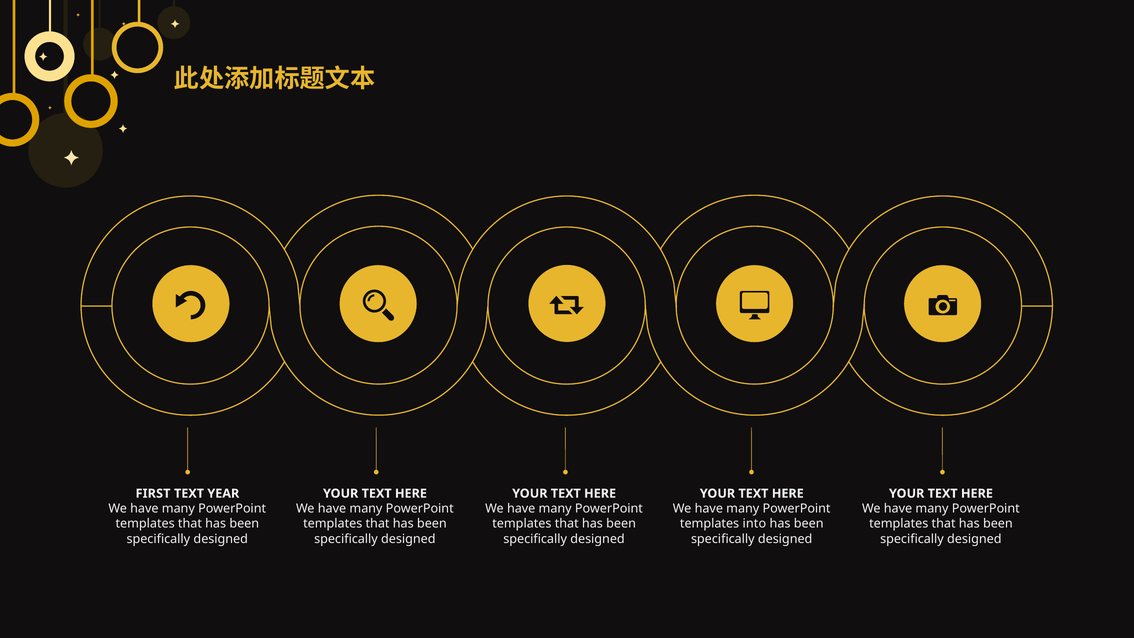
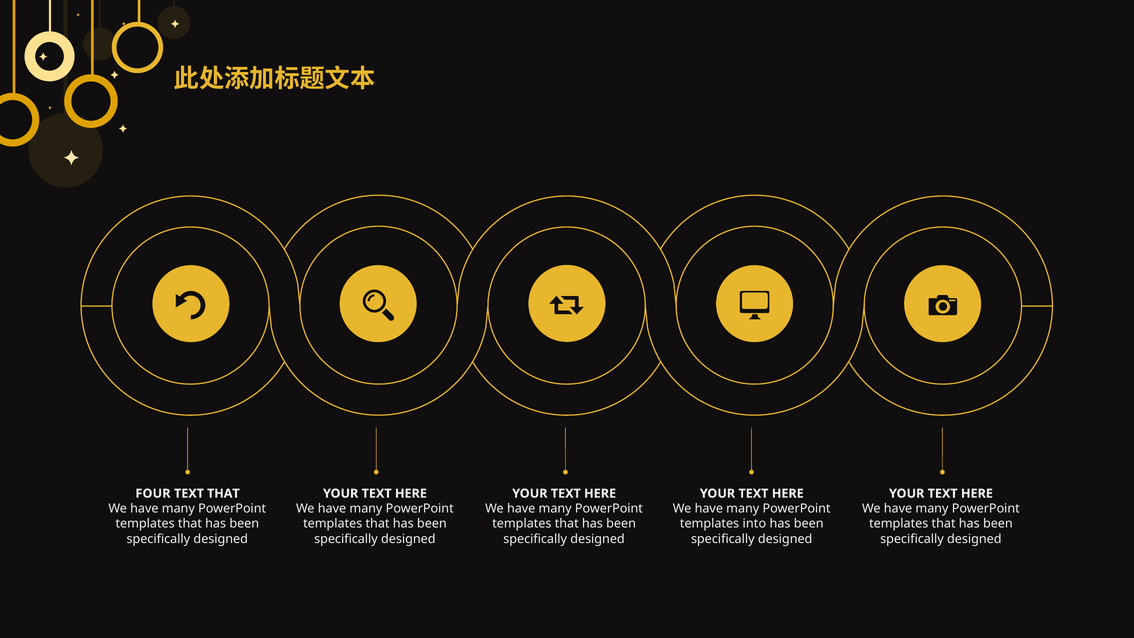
FIRST: FIRST -> FOUR
TEXT YEAR: YEAR -> THAT
